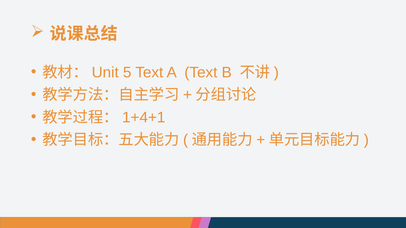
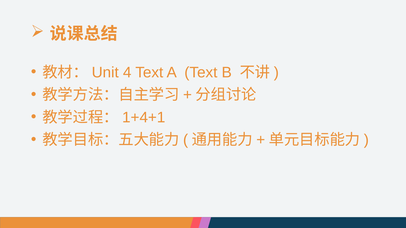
5: 5 -> 4
